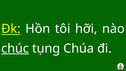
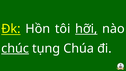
hỡi underline: none -> present
